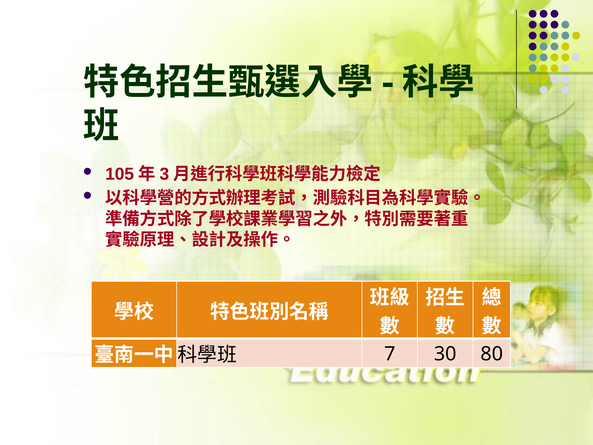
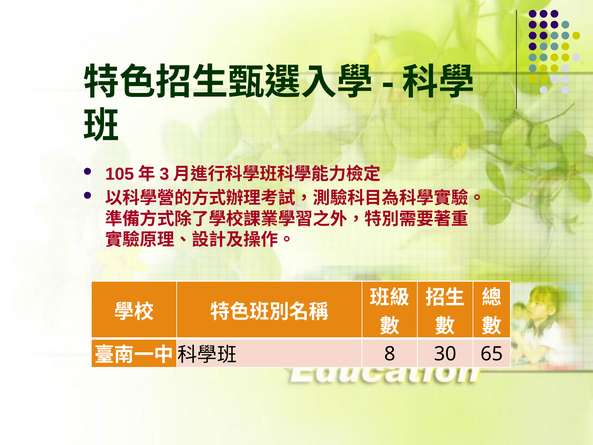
7: 7 -> 8
80: 80 -> 65
